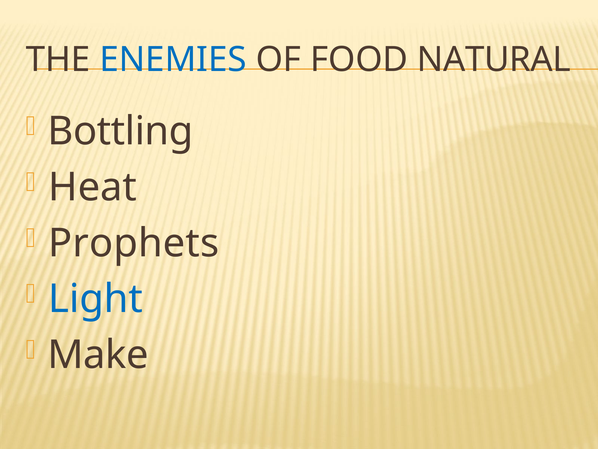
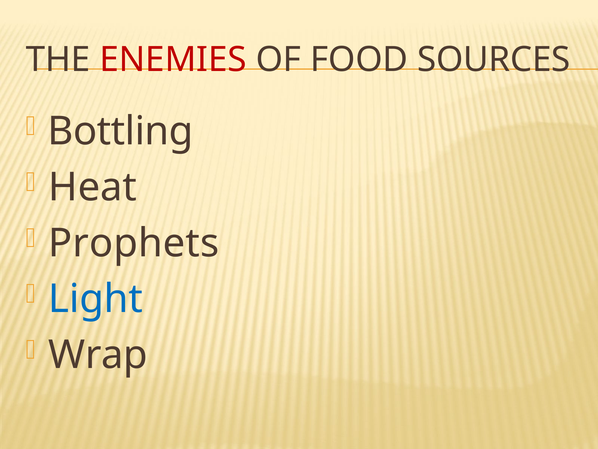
ENEMIES colour: blue -> red
NATURAL: NATURAL -> SOURCES
Make: Make -> Wrap
